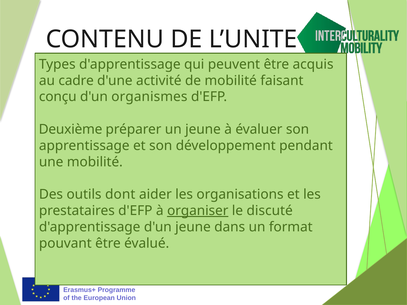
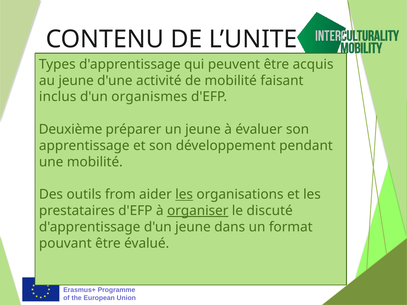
au cadre: cadre -> jeune
conçu: conçu -> inclus
dont: dont -> from
les at (184, 195) underline: none -> present
